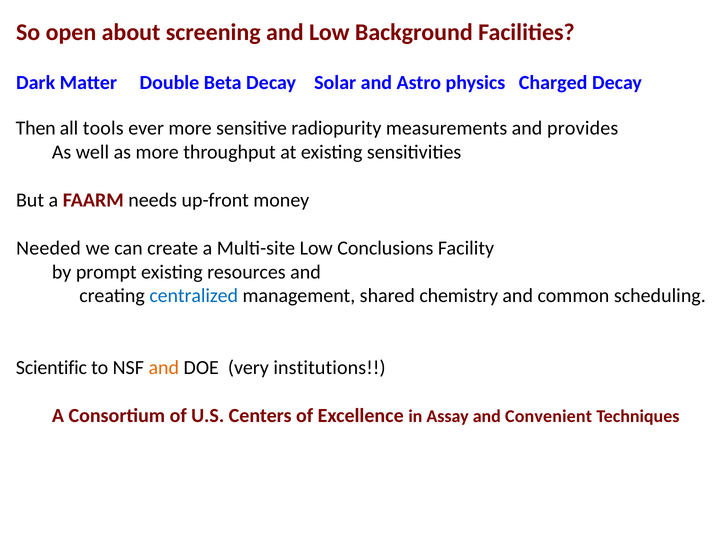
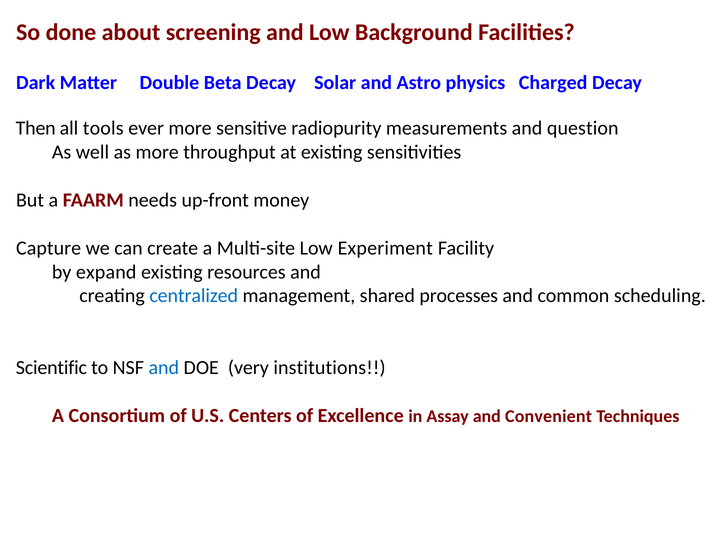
open: open -> done
provides: provides -> question
Needed: Needed -> Capture
Conclusions: Conclusions -> Experiment
prompt: prompt -> expand
chemistry: chemistry -> processes
and at (164, 368) colour: orange -> blue
